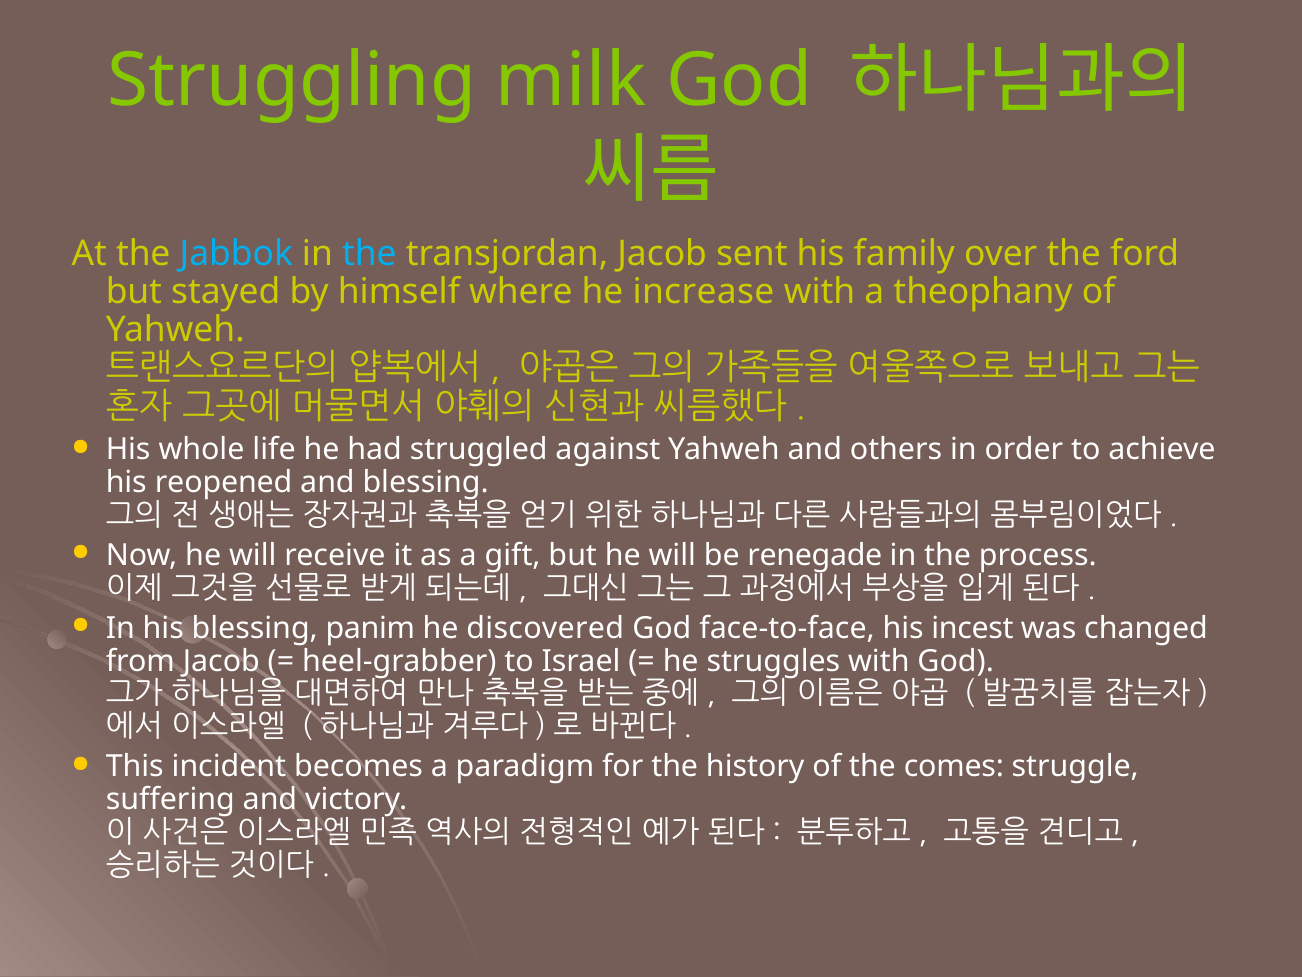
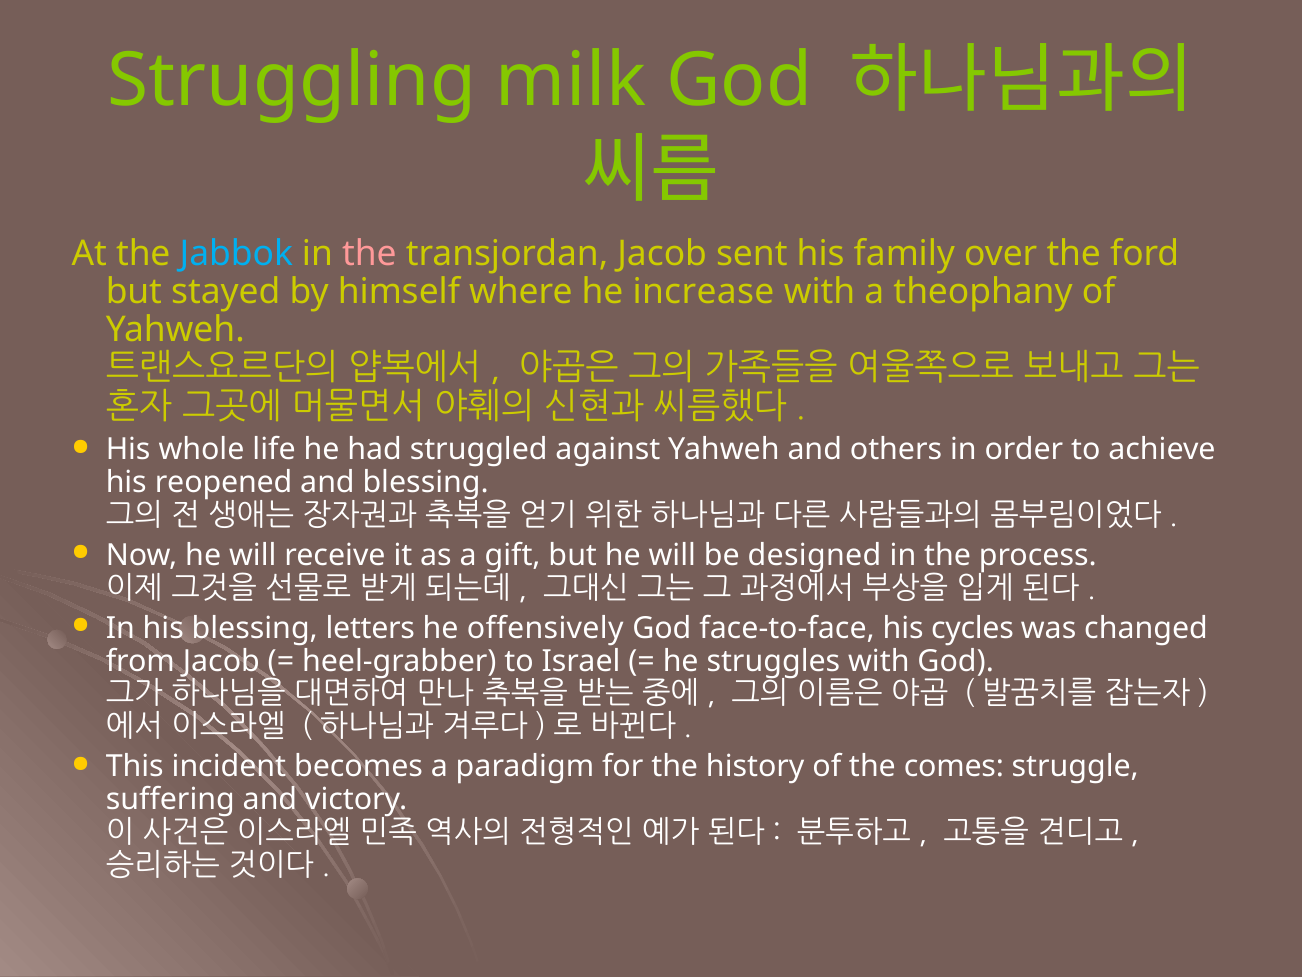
the at (369, 253) colour: light blue -> pink
renegade: renegade -> designed
panim: panim -> letters
discovered: discovered -> offensively
incest: incest -> cycles
